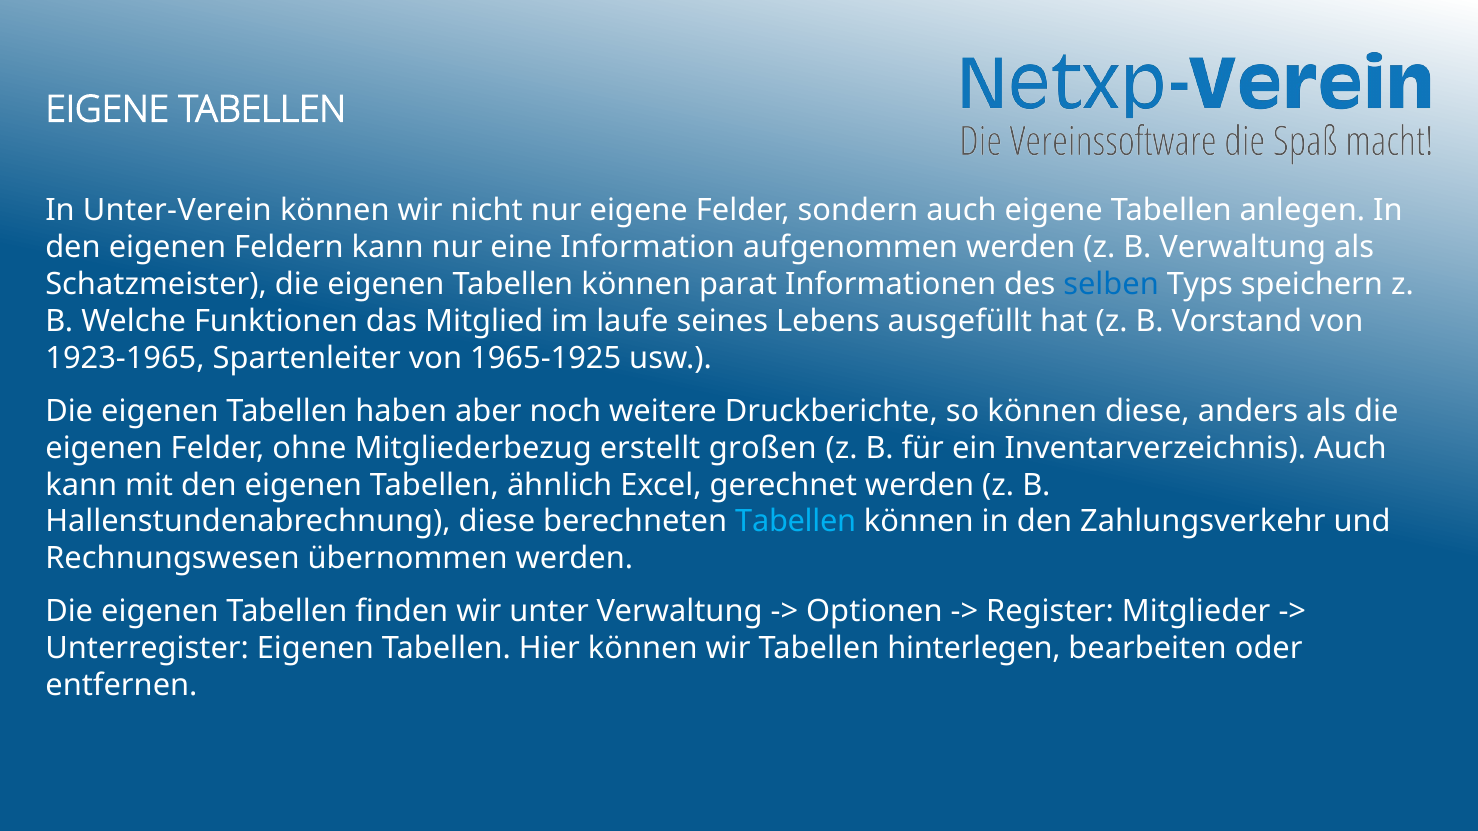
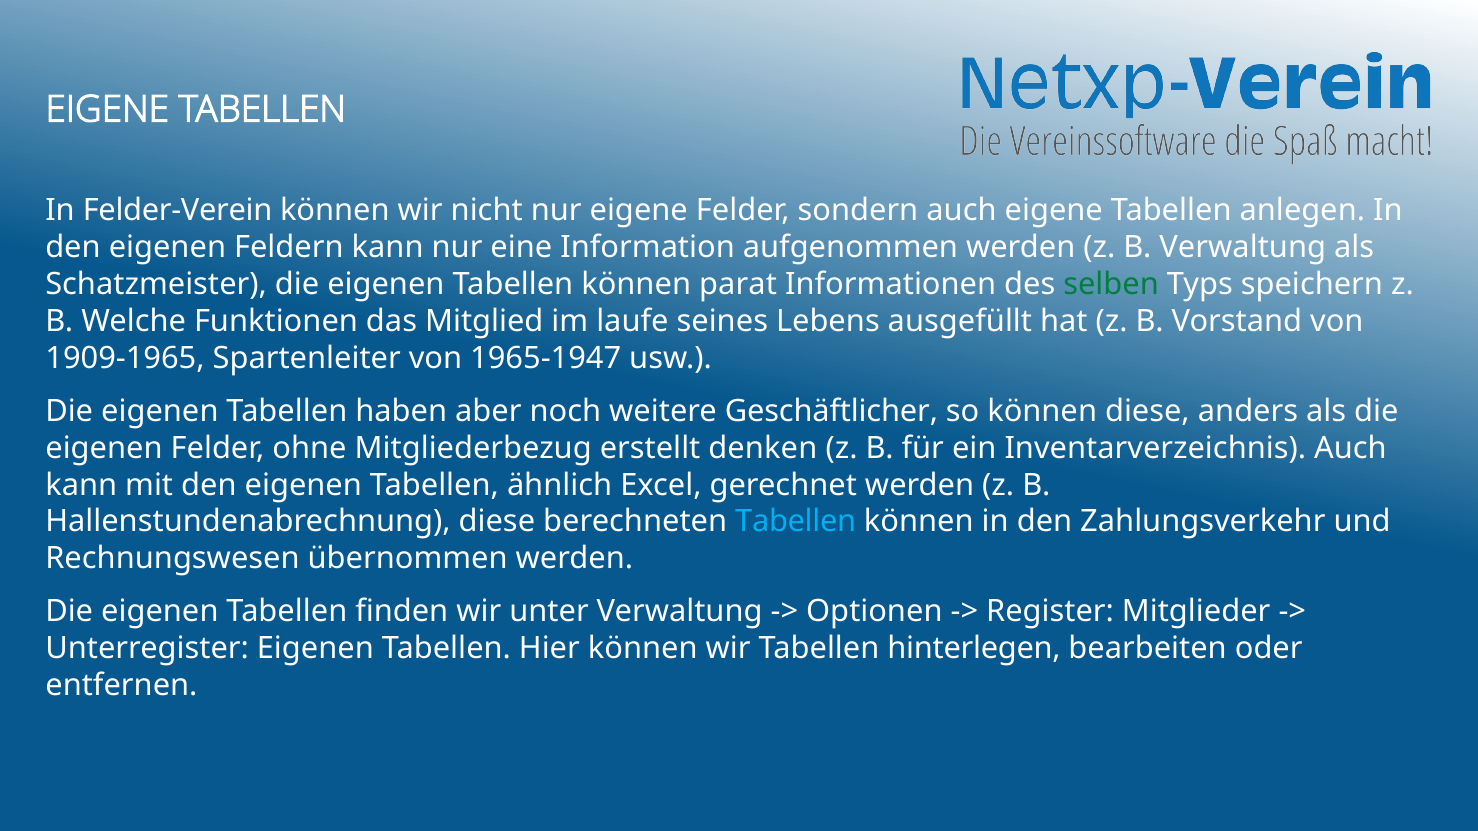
Unter-Verein: Unter-Verein -> Felder-Verein
selben colour: blue -> green
1923-1965: 1923-1965 -> 1909-1965
1965-1925: 1965-1925 -> 1965-1947
Druckberichte: Druckberichte -> Geschäftlicher
großen: großen -> denken
